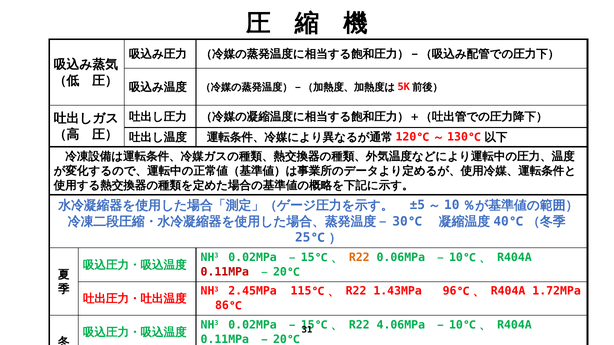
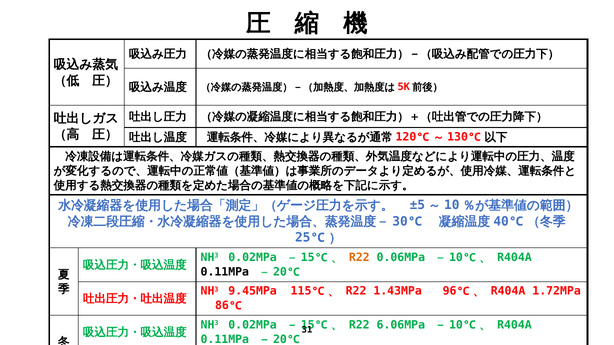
0.11MPa at (225, 272) colour: red -> black
2.45MPa: 2.45MPa -> 9.45MPa
4.06MPa: 4.06MPa -> 6.06MPa
